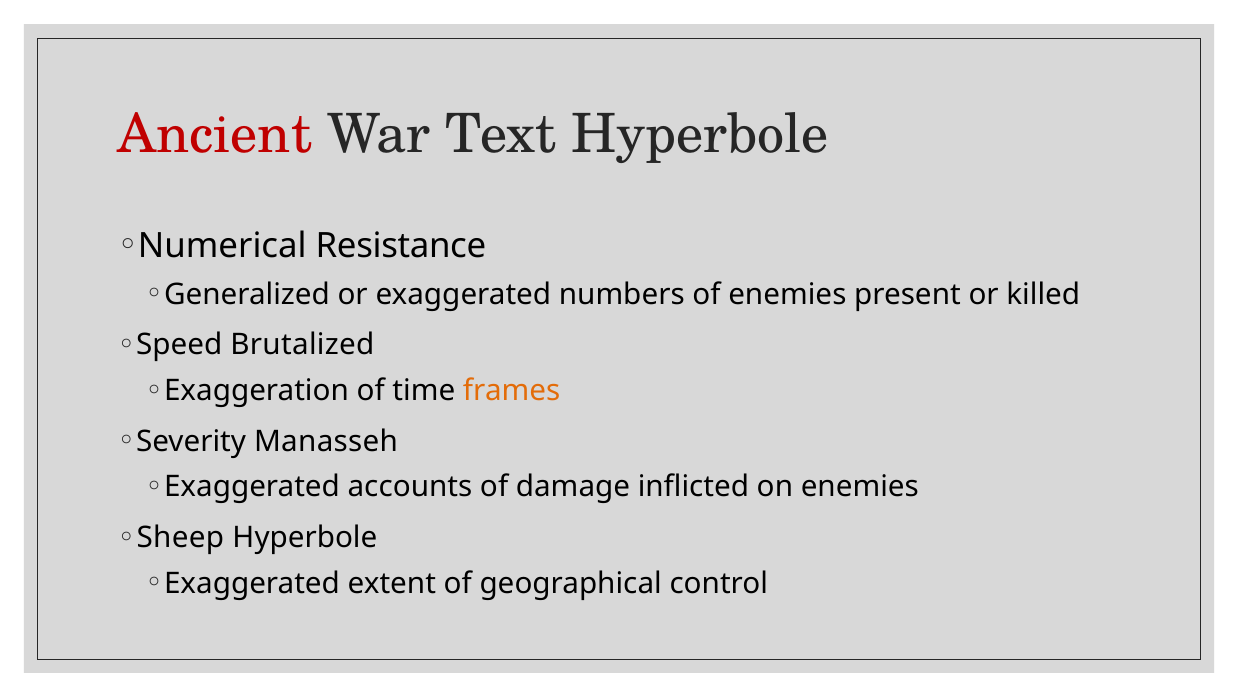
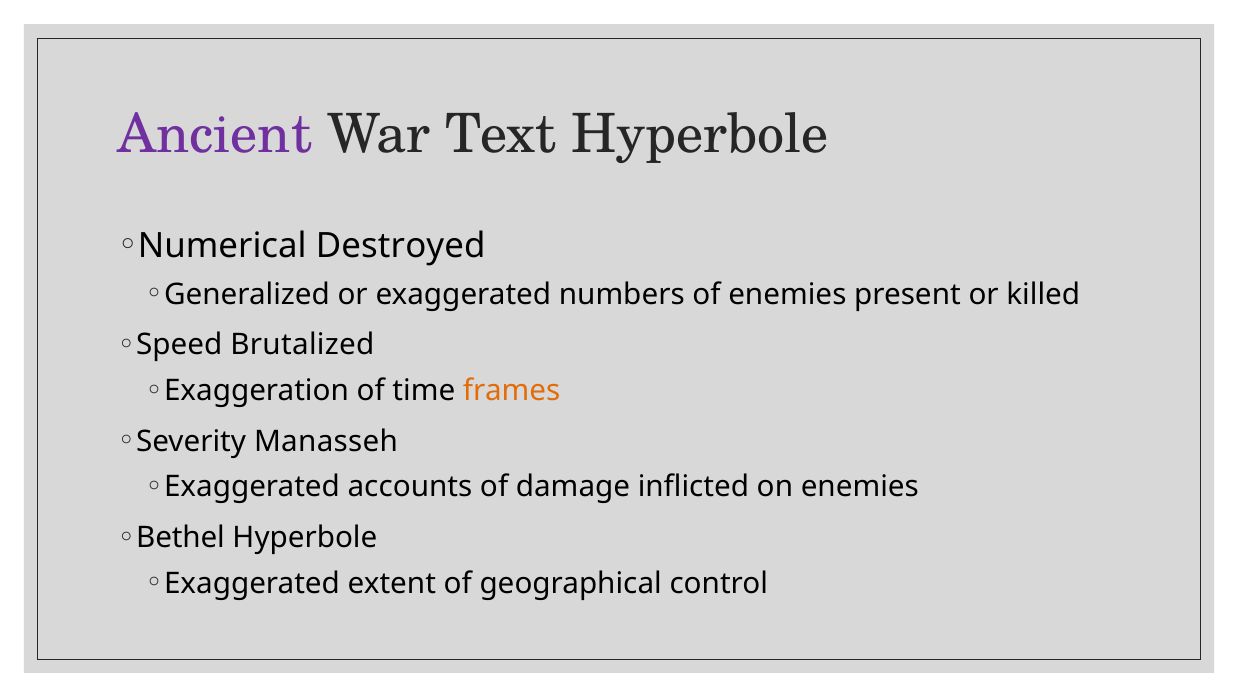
Ancient colour: red -> purple
Resistance: Resistance -> Destroyed
Sheep: Sheep -> Bethel
